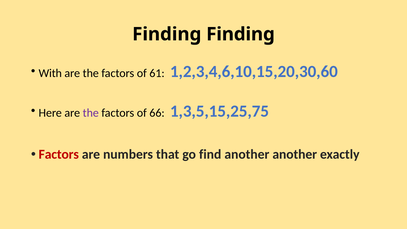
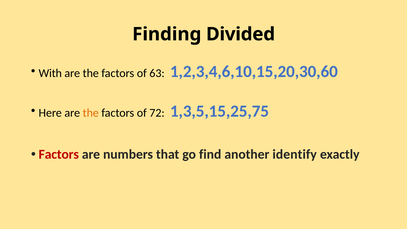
Finding Finding: Finding -> Divided
61: 61 -> 63
the at (91, 113) colour: purple -> orange
66: 66 -> 72
another another: another -> identify
